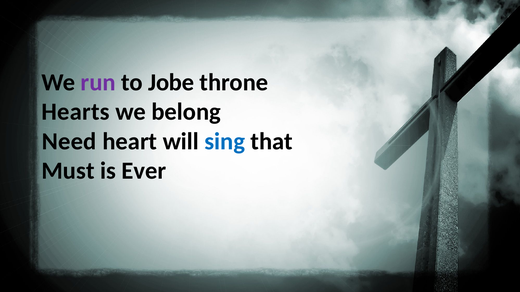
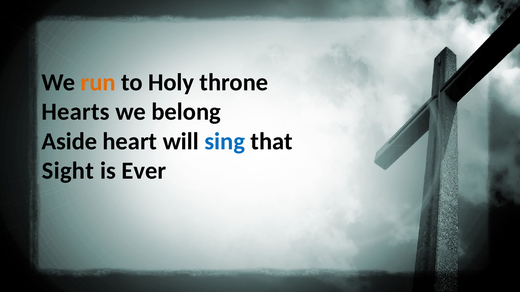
run colour: purple -> orange
Jobe: Jobe -> Holy
Need: Need -> Aside
Must: Must -> Sight
